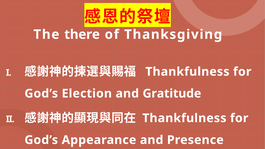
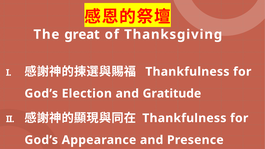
there: there -> great
